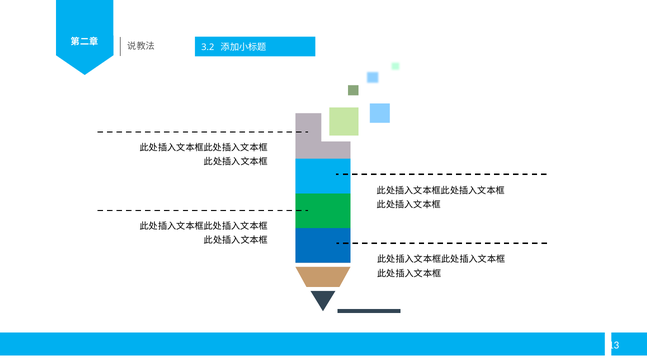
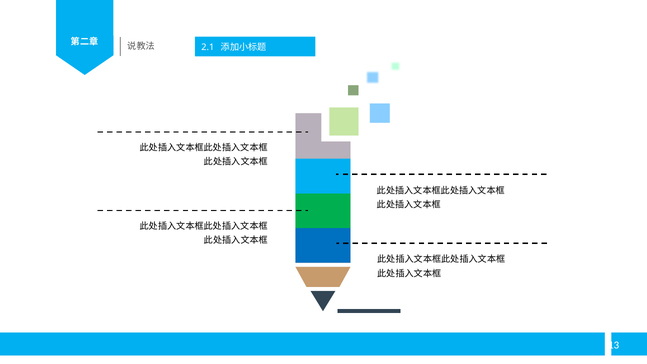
3.2: 3.2 -> 2.1
